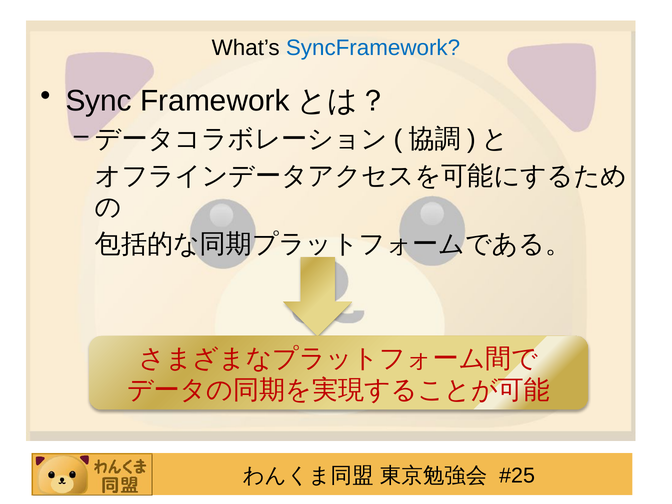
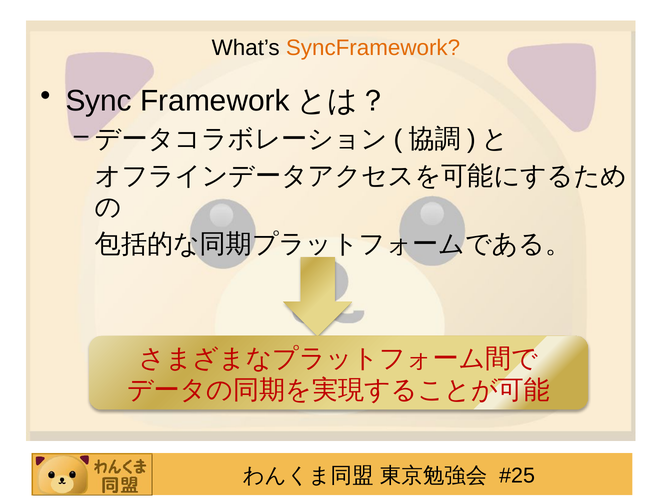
SyncFramework colour: blue -> orange
